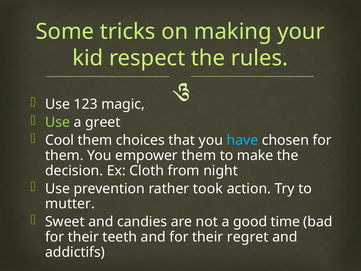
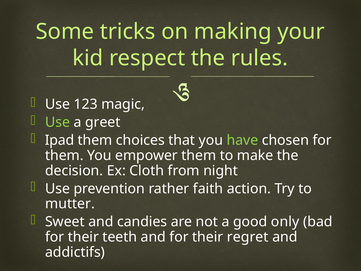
Cool: Cool -> Ipad
have colour: light blue -> light green
took: took -> faith
time: time -> only
